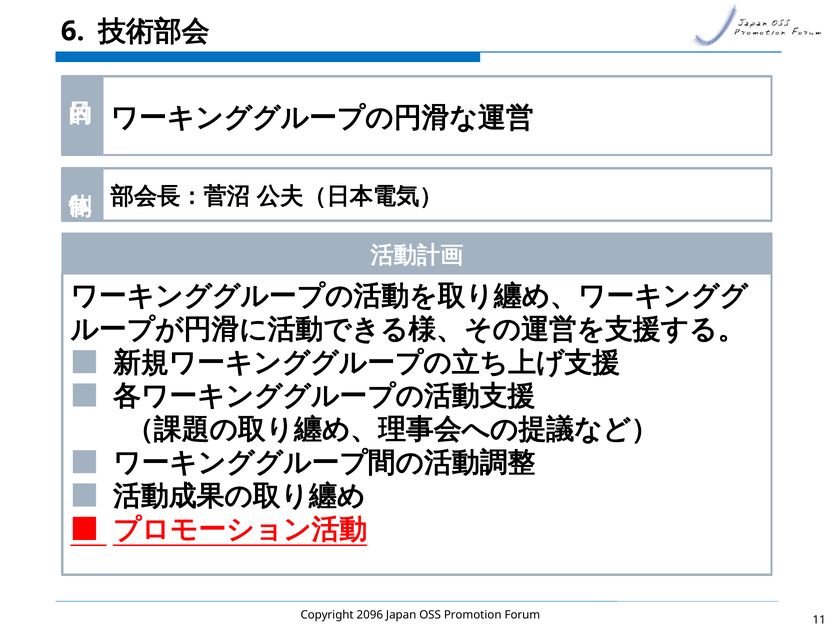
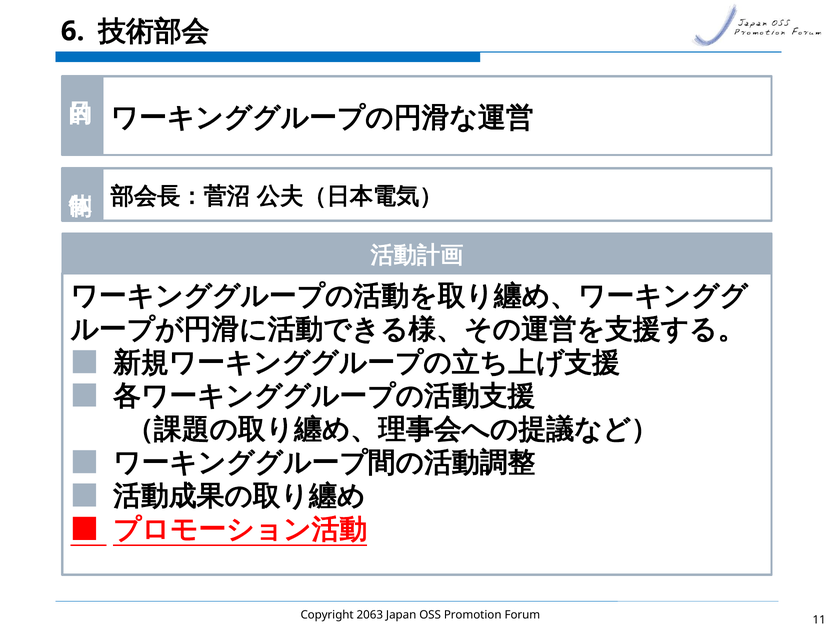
2096: 2096 -> 2063
